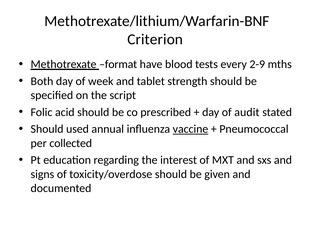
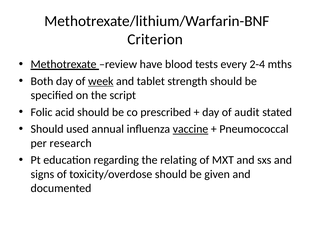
format: format -> review
2-9: 2-9 -> 2-4
week underline: none -> present
collected: collected -> research
interest: interest -> relating
